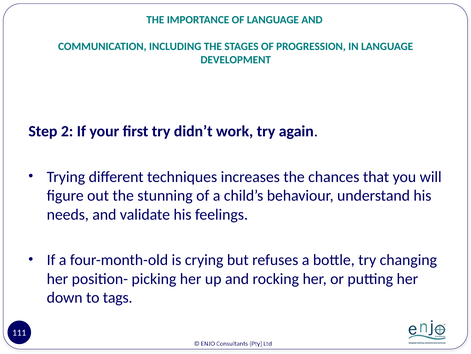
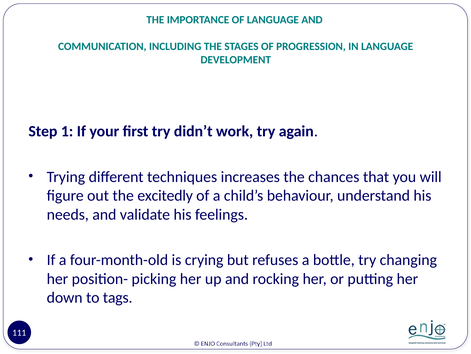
2: 2 -> 1
stunning: stunning -> excitedly
